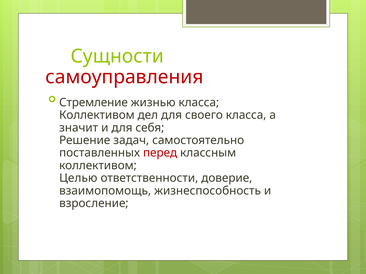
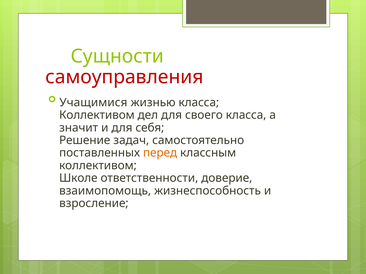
Стремление: Стремление -> Учащимися
перед colour: red -> orange
Целью: Целью -> Школе
